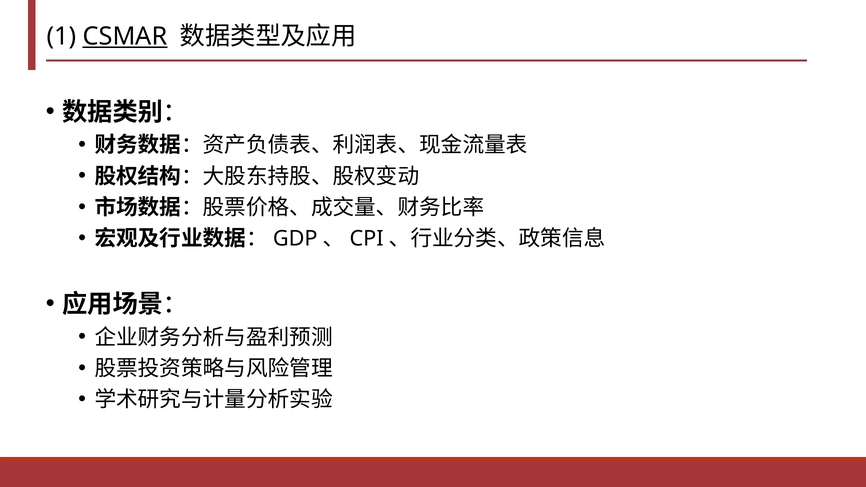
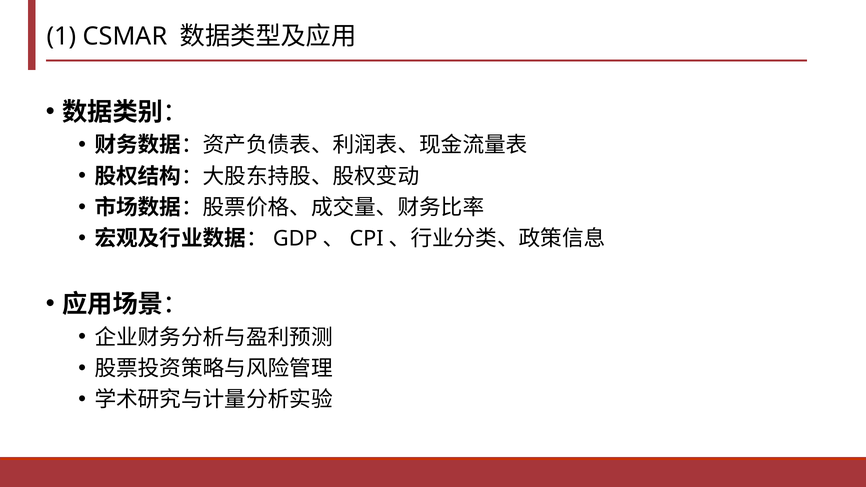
CSMAR underline: present -> none
